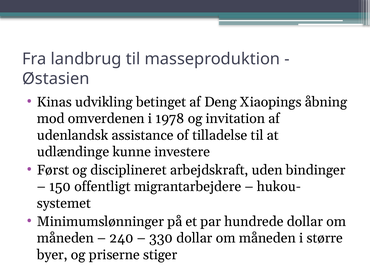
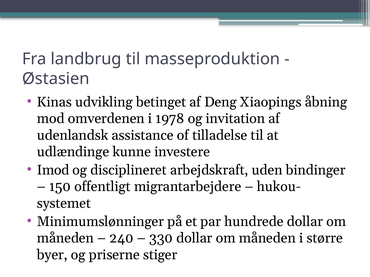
Først: Først -> Imod
